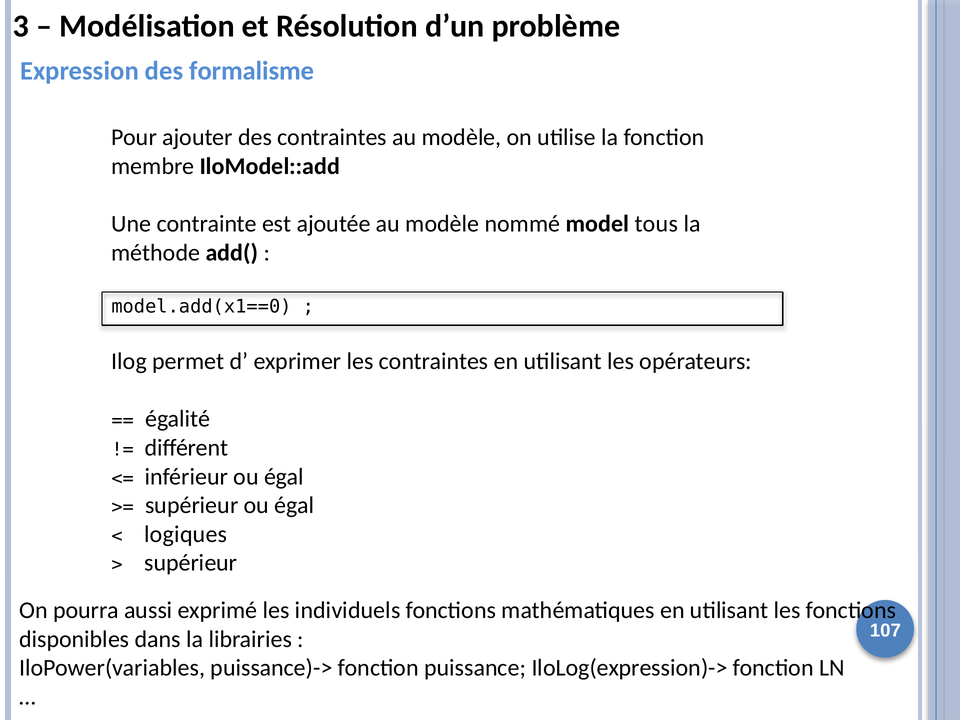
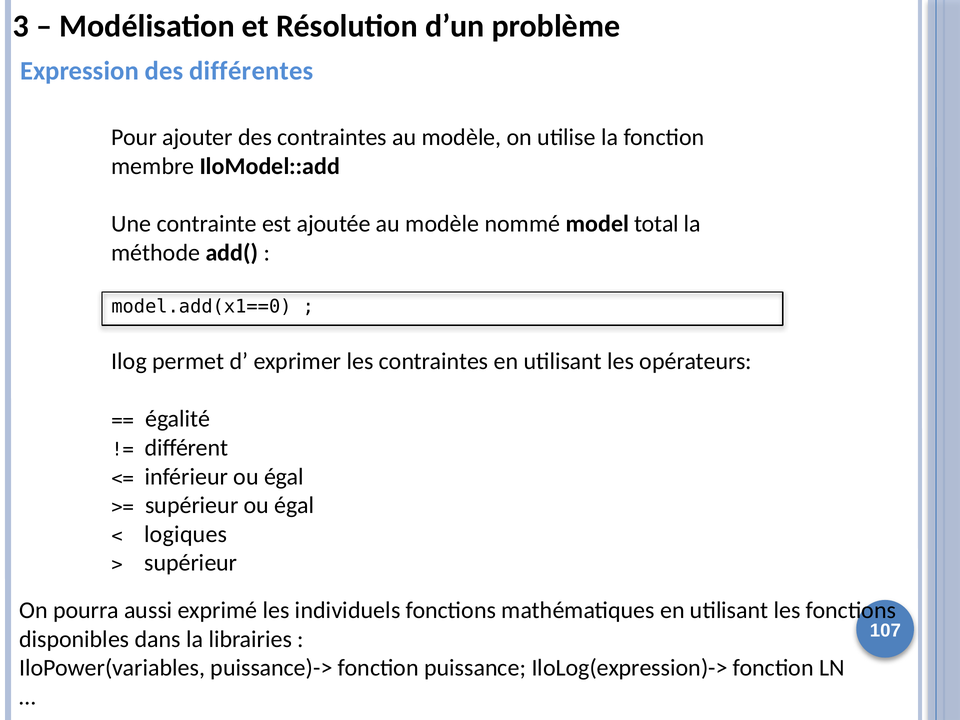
formalisme: formalisme -> différentes
tous: tous -> total
